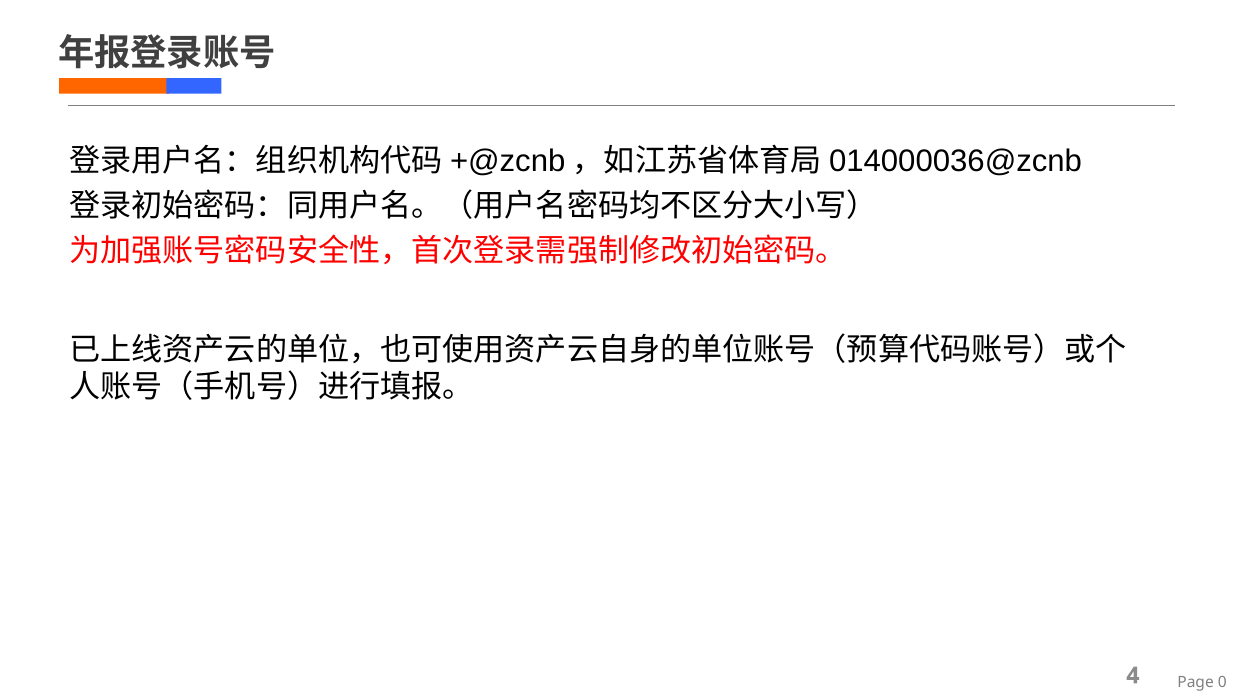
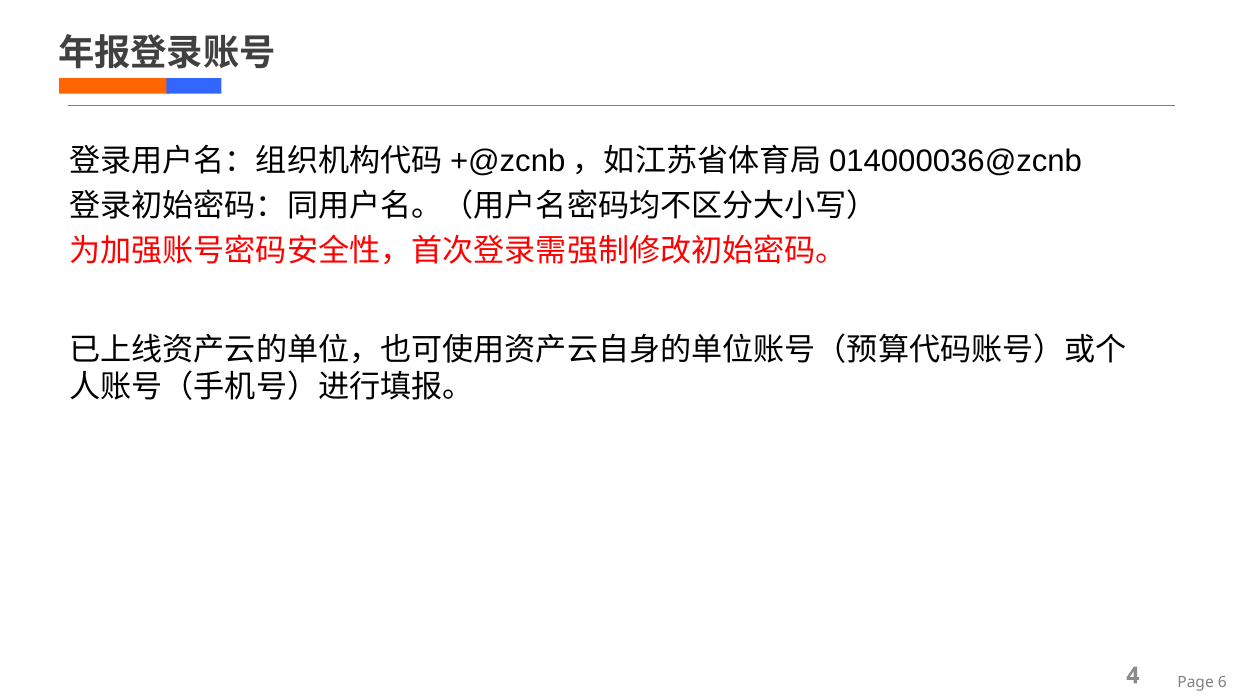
0: 0 -> 6
